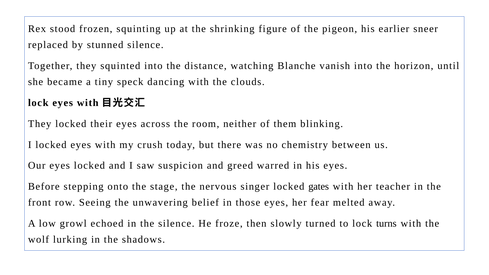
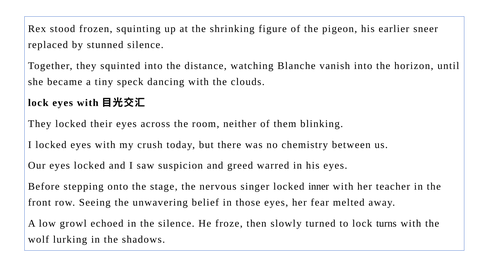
gates: gates -> inner
